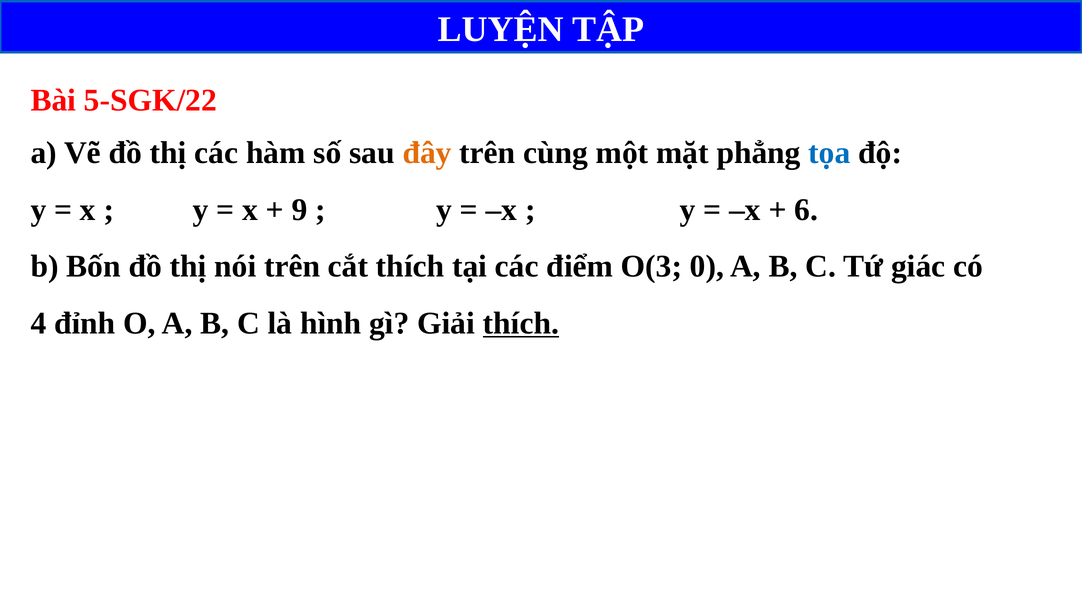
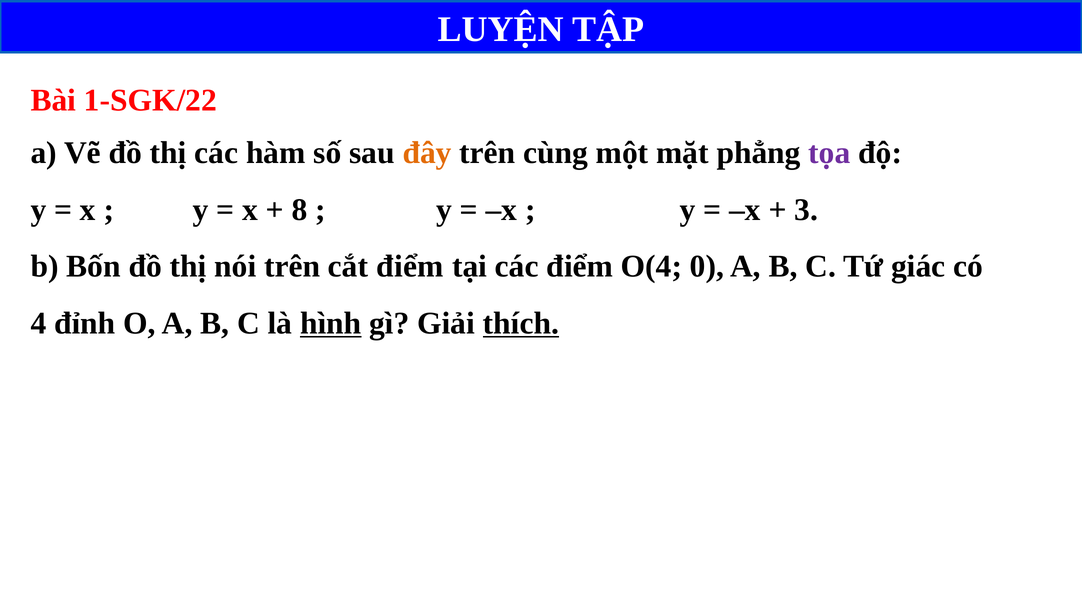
5-SGK/22: 5-SGK/22 -> 1-SGK/22
tọa colour: blue -> purple
9: 9 -> 8
6: 6 -> 3
cắt thích: thích -> điểm
O(3: O(3 -> O(4
hình underline: none -> present
